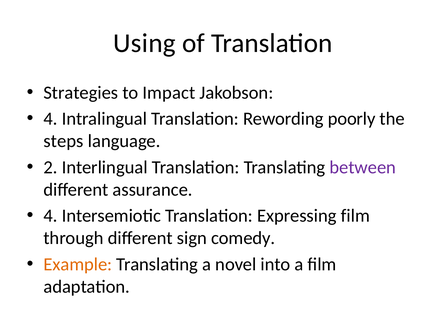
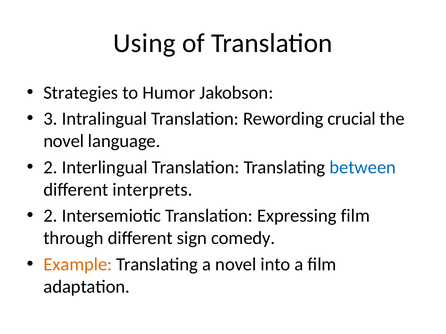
Impact: Impact -> Humor
4 at (51, 119): 4 -> 3
poorly: poorly -> crucial
steps at (64, 141): steps -> novel
between colour: purple -> blue
assurance: assurance -> interprets
4 at (51, 216): 4 -> 2
